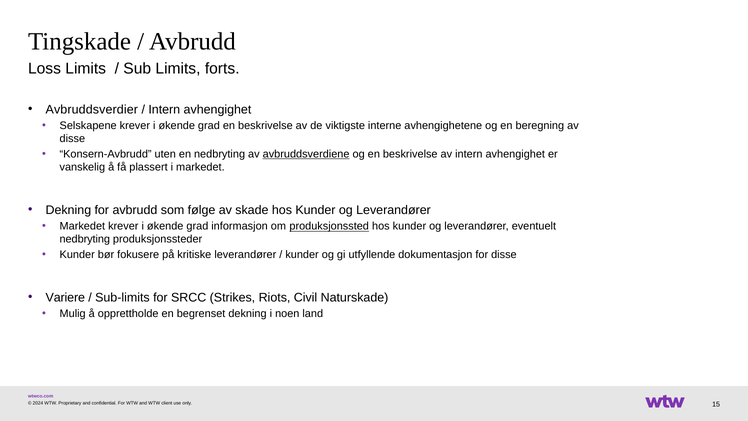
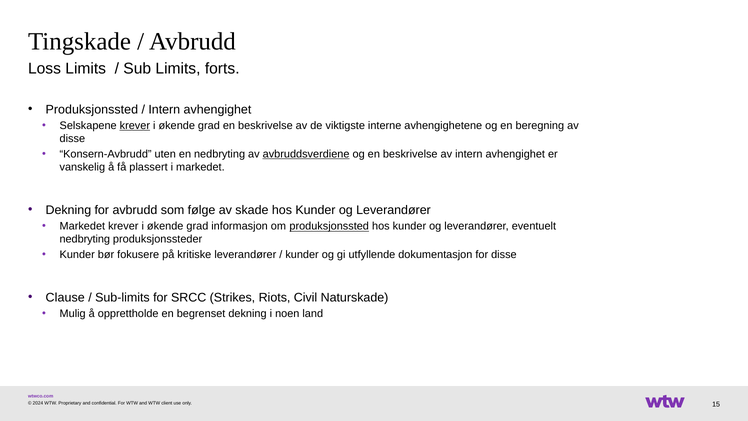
Avbruddsverdier at (92, 109): Avbruddsverdier -> Produksjonssted
krever at (135, 126) underline: none -> present
Variere: Variere -> Clause
